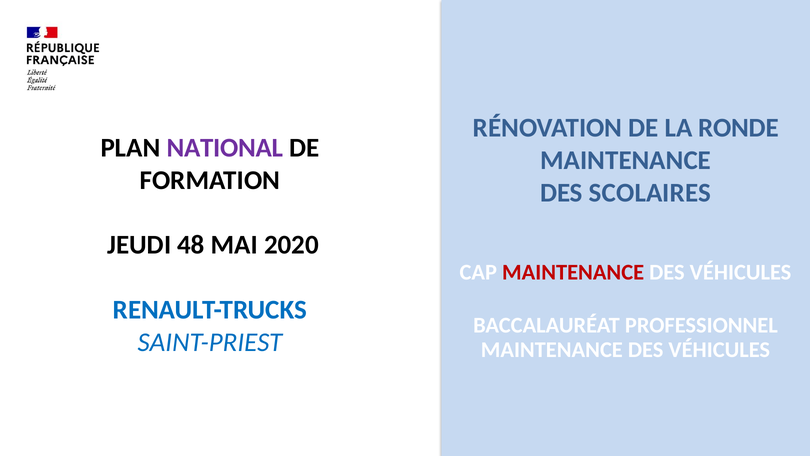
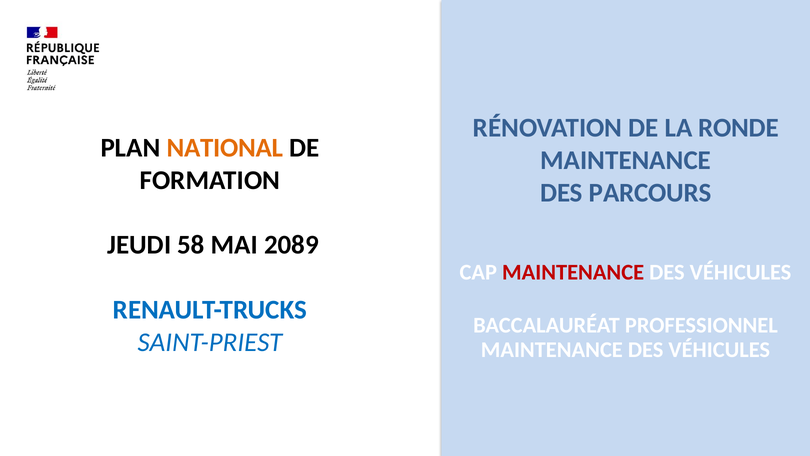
NATIONAL colour: purple -> orange
SCOLAIRES: SCOLAIRES -> PARCOURS
48: 48 -> 58
2020: 2020 -> 2089
